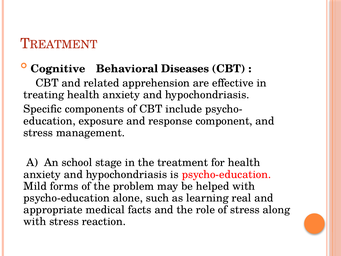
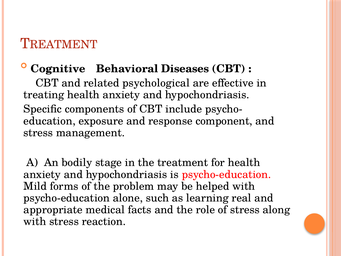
apprehension: apprehension -> psychological
school: school -> bodily
